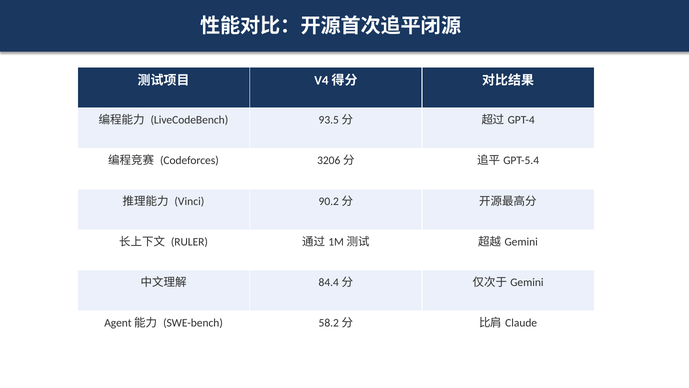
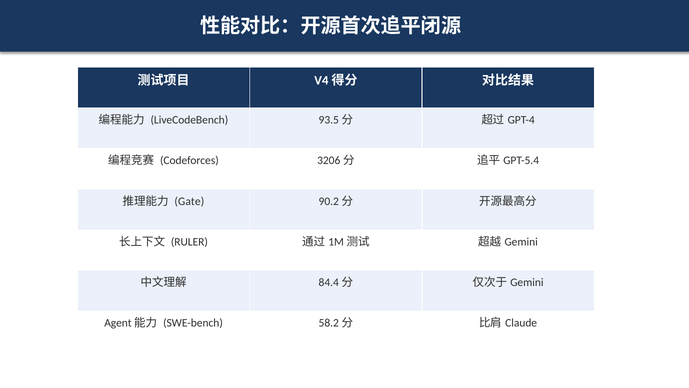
Vinci: Vinci -> Gate
